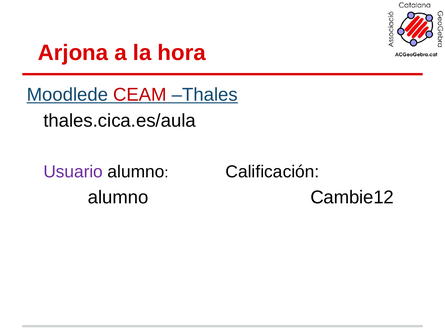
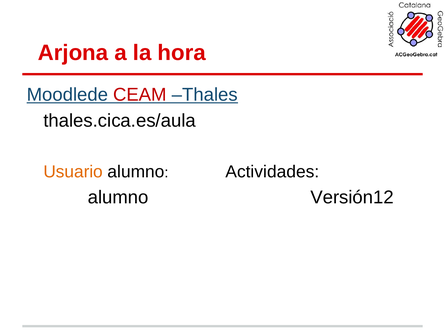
Usuario colour: purple -> orange
Calificación: Calificación -> Actividades
Cambie12: Cambie12 -> Versión12
